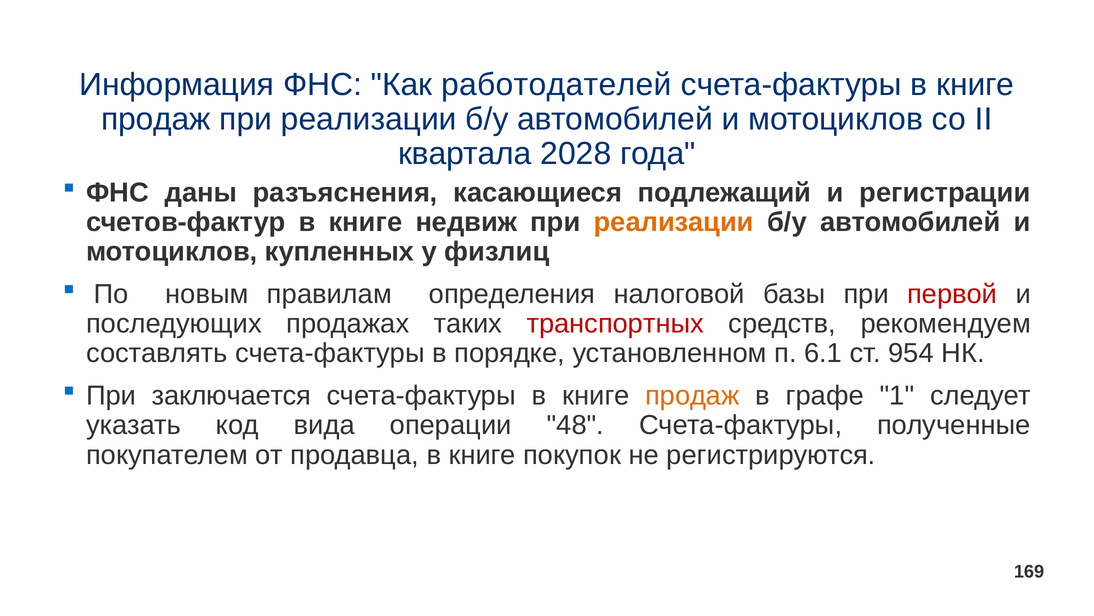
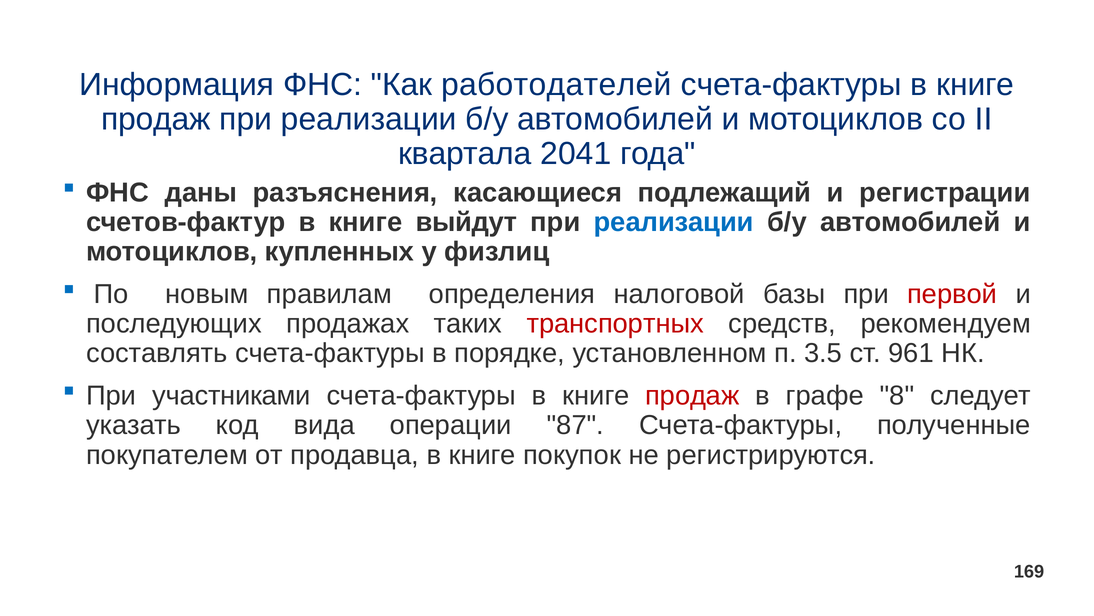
2028: 2028 -> 2041
недвиж: недвиж -> выйдут
реализации at (674, 222) colour: orange -> blue
6.1: 6.1 -> 3.5
954: 954 -> 961
заключается: заключается -> участниками
продаж at (692, 395) colour: orange -> red
1: 1 -> 8
48: 48 -> 87
